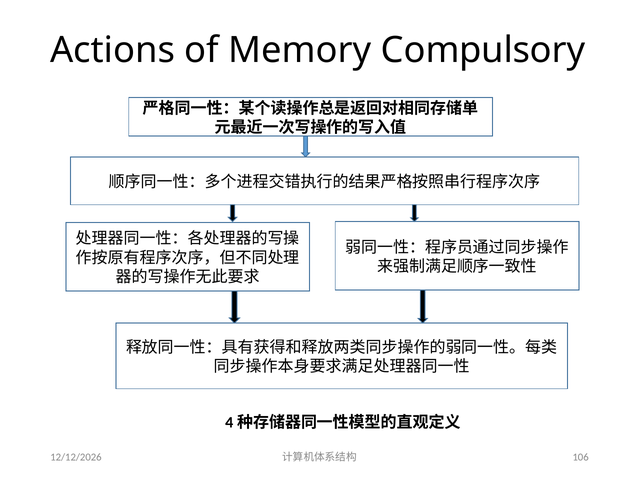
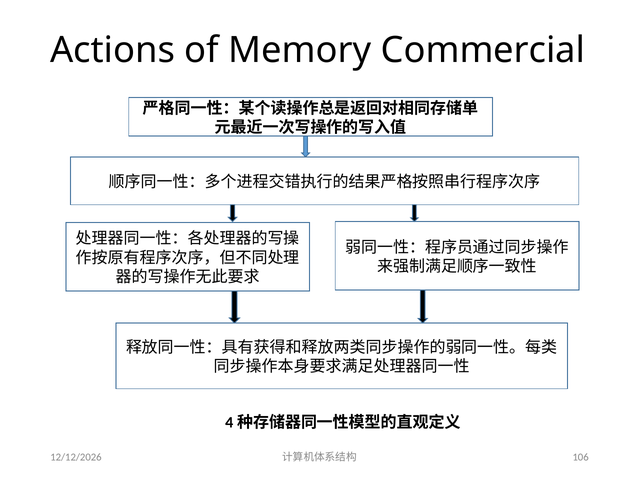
Compulsory: Compulsory -> Commercial
